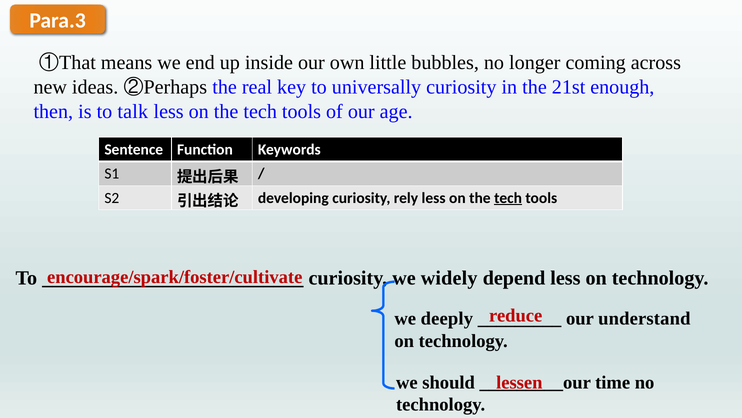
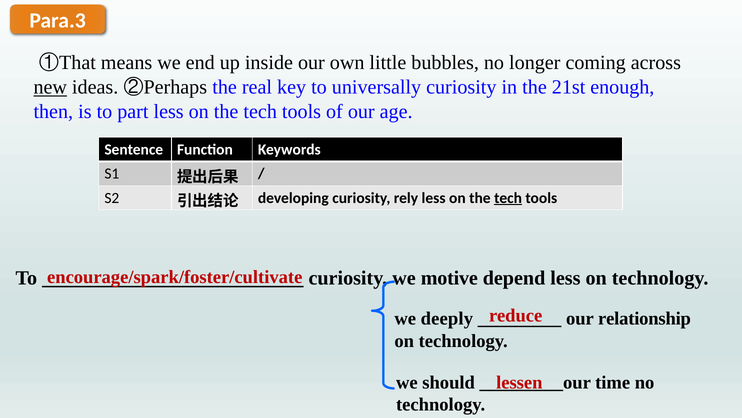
new underline: none -> present
talk: talk -> part
widely: widely -> motive
understand: understand -> relationship
